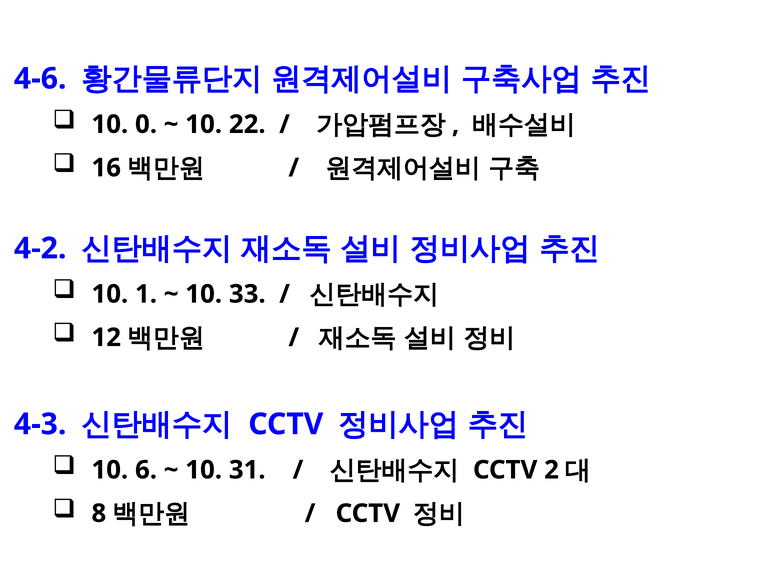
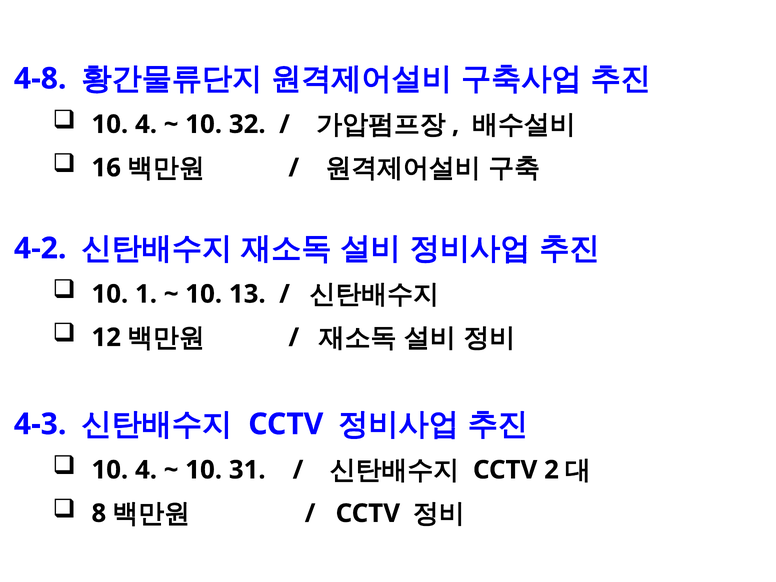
4-6: 4-6 -> 4-8
0 at (146, 124): 0 -> 4
22: 22 -> 32
33: 33 -> 13
6 at (146, 470): 6 -> 4
